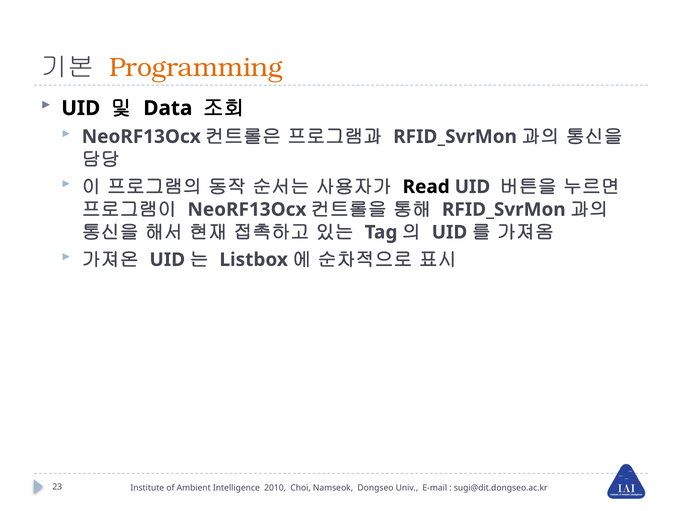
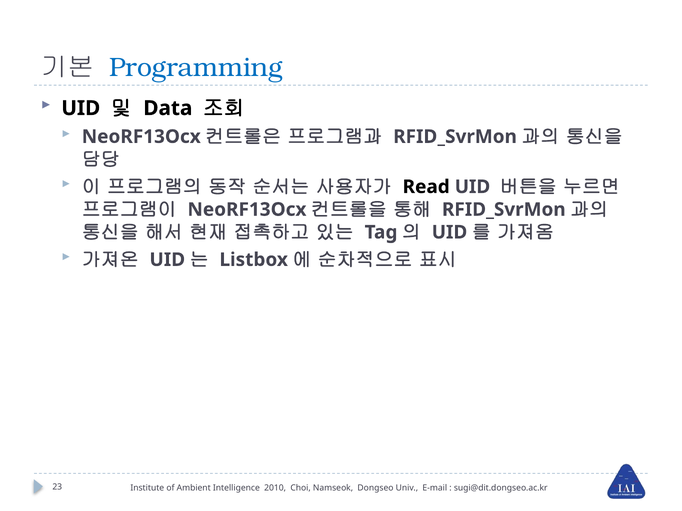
Programming colour: orange -> blue
